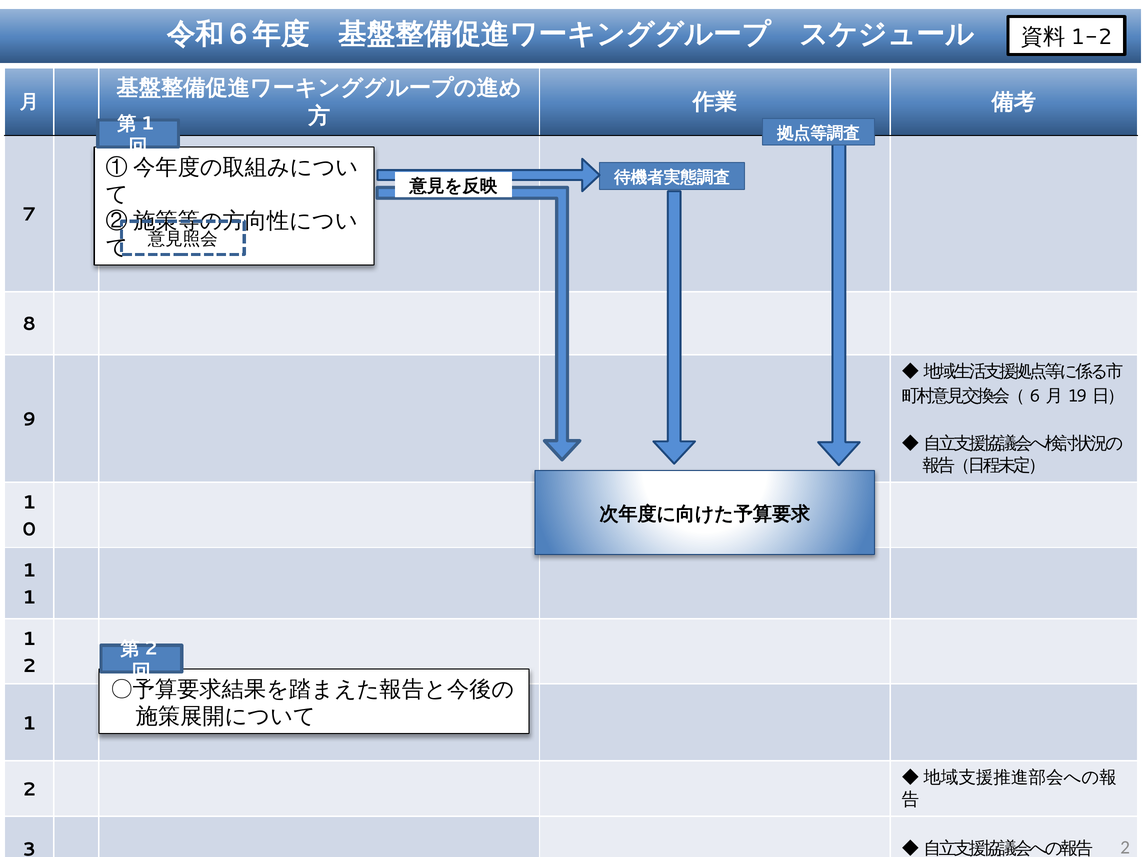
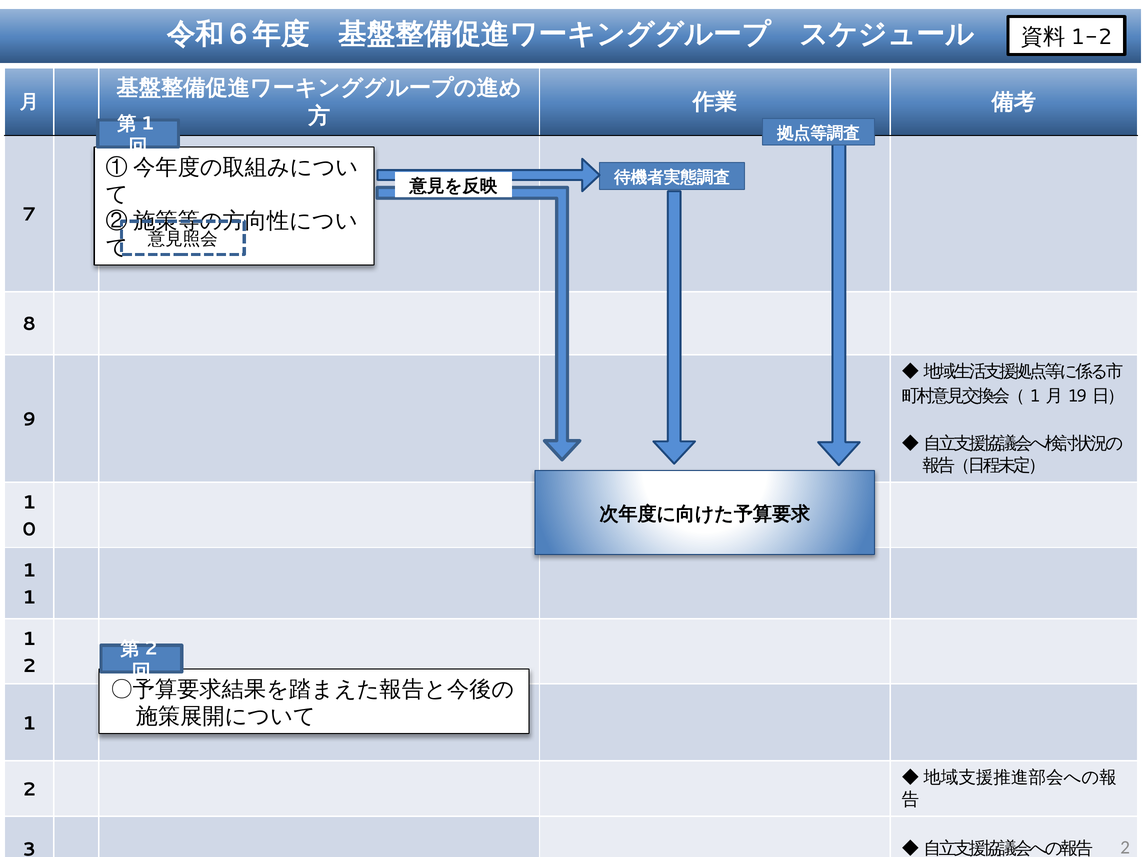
6 at (1035, 396): 6 -> 1
